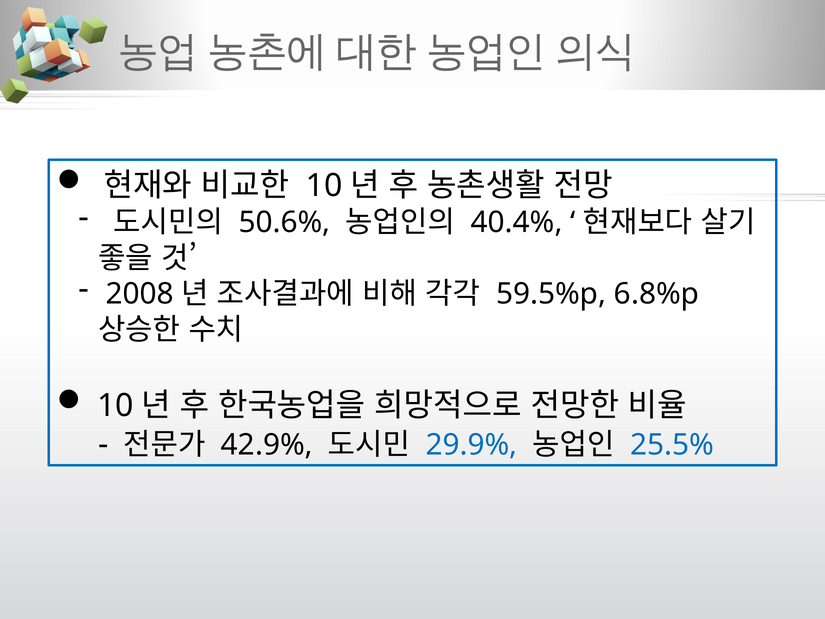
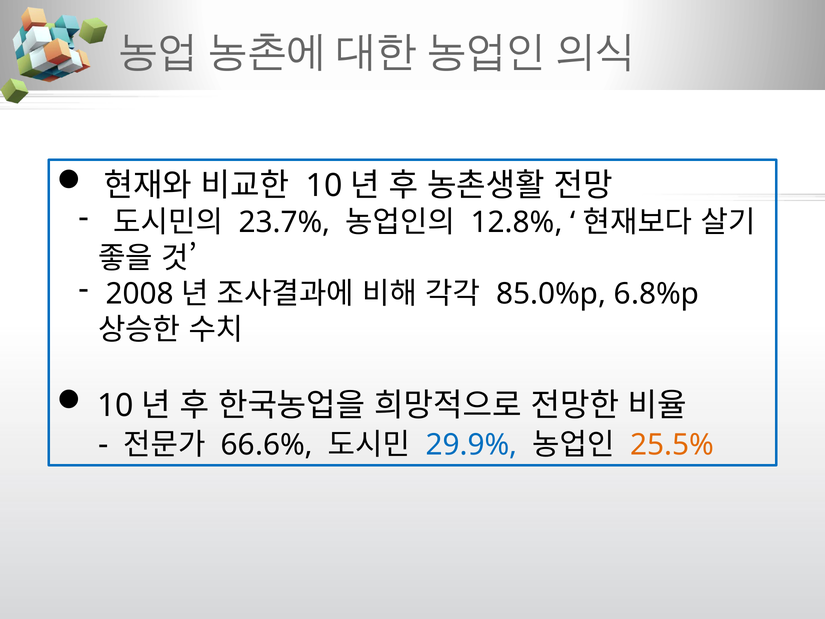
50.6%: 50.6% -> 23.7%
40.4%: 40.4% -> 12.8%
59.5%p: 59.5%p -> 85.0%p
42.9%: 42.9% -> 66.6%
25.5% colour: blue -> orange
